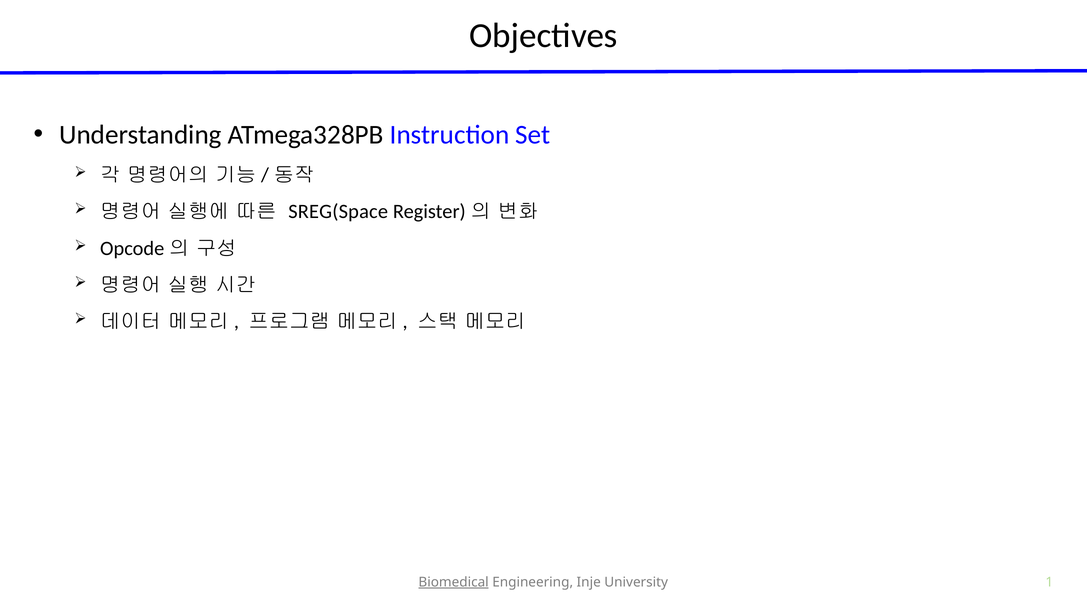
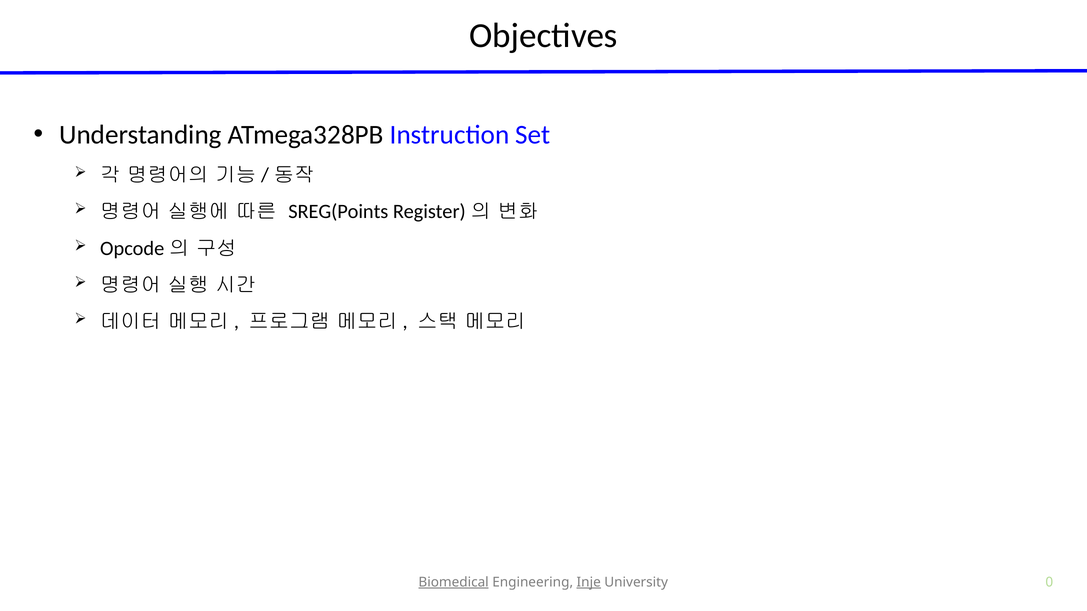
SREG(Space: SREG(Space -> SREG(Points
Inje underline: none -> present
1: 1 -> 0
